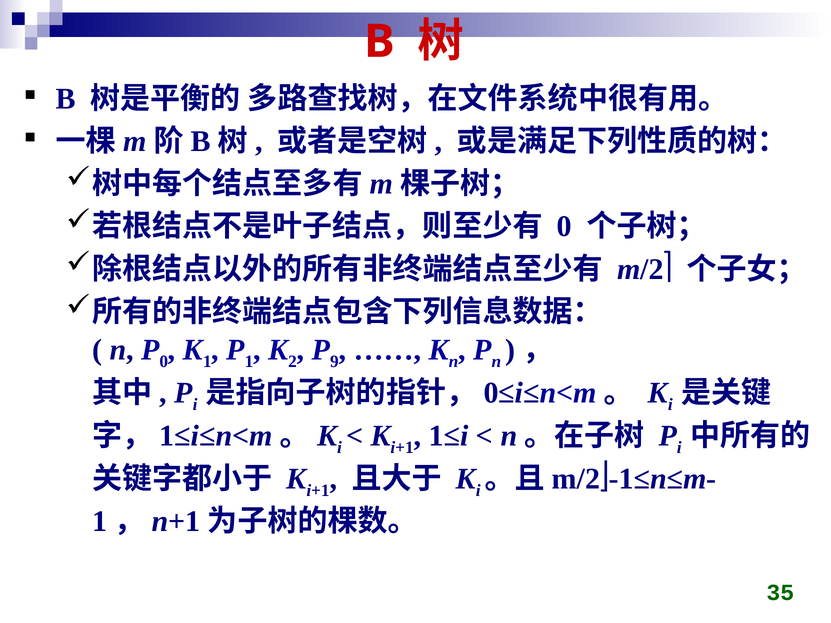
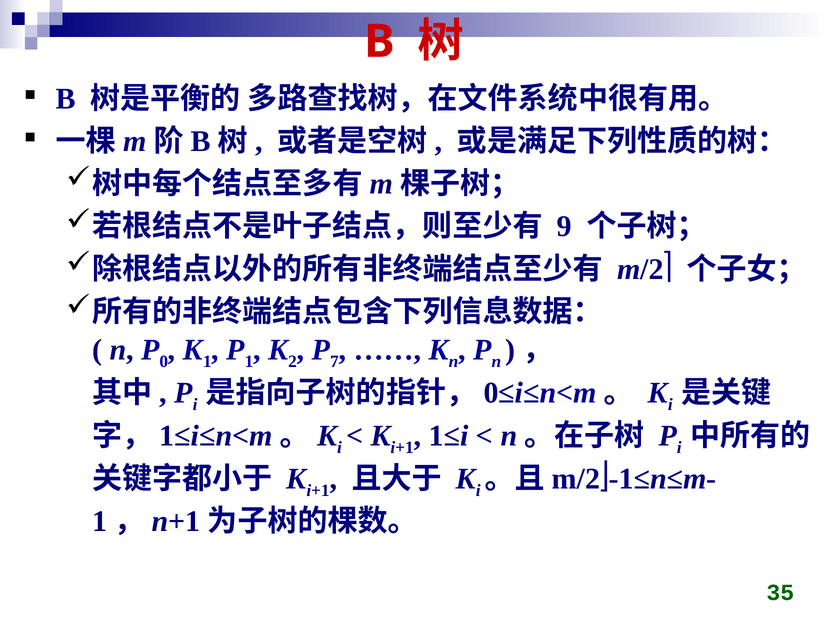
0 at (564, 227): 0 -> 9
9: 9 -> 7
